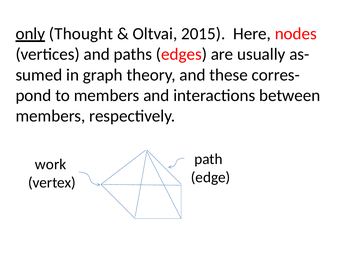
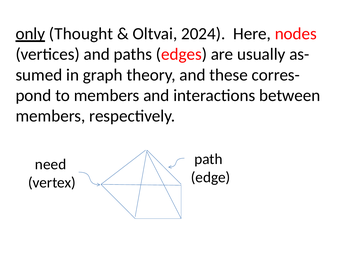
2015: 2015 -> 2024
work: work -> need
